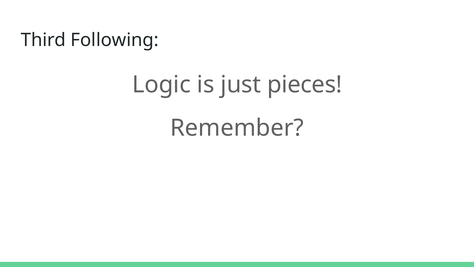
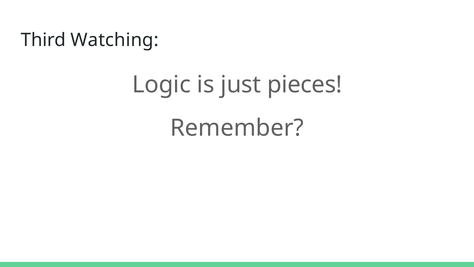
Following: Following -> Watching
